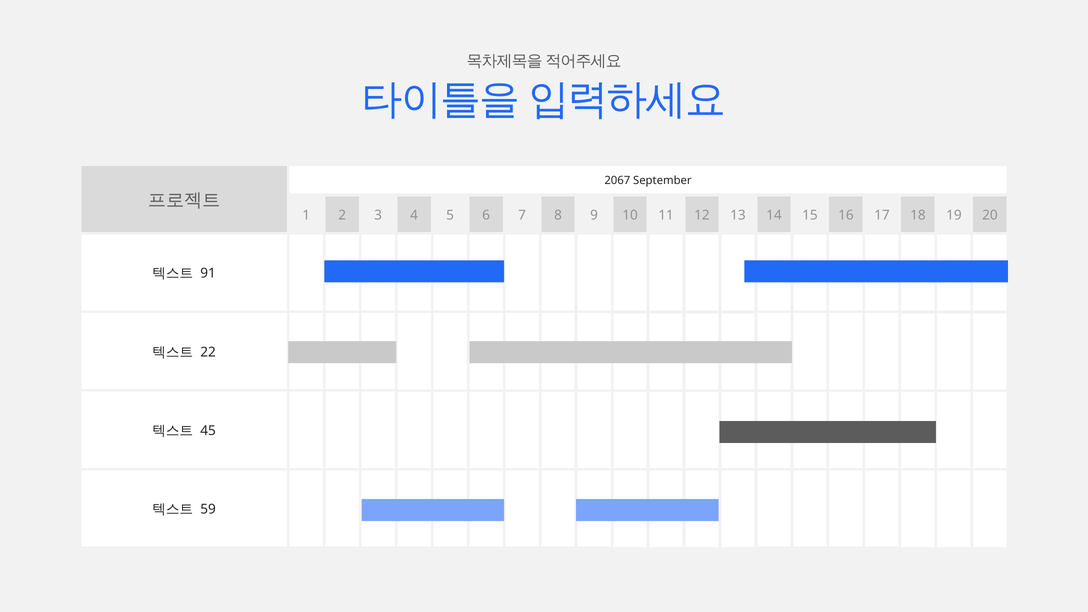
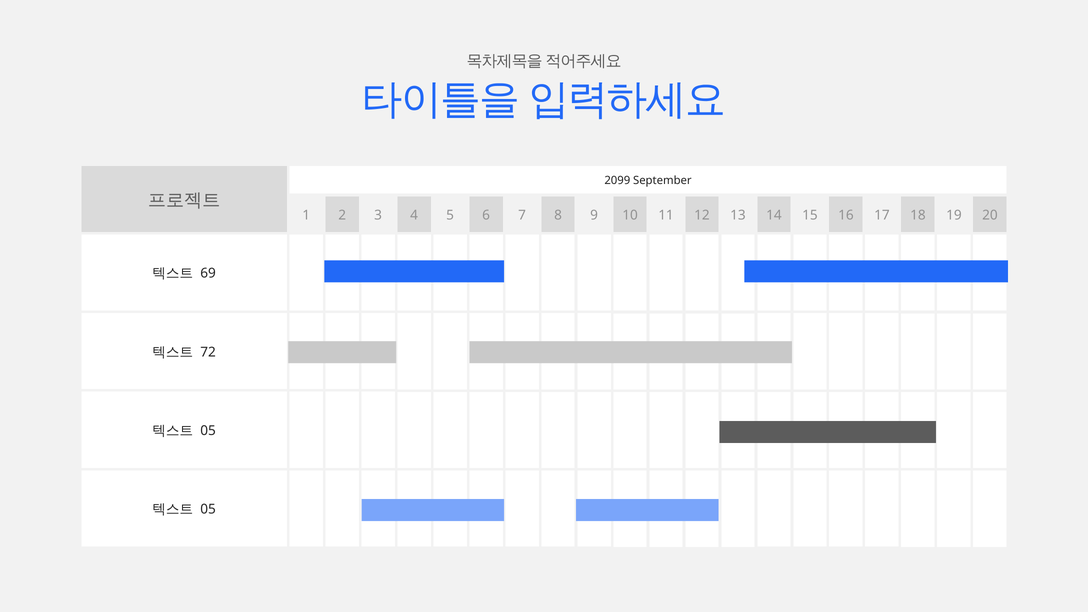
2067: 2067 -> 2099
91: 91 -> 69
22: 22 -> 72
45 at (208, 431): 45 -> 05
59 at (208, 509): 59 -> 05
